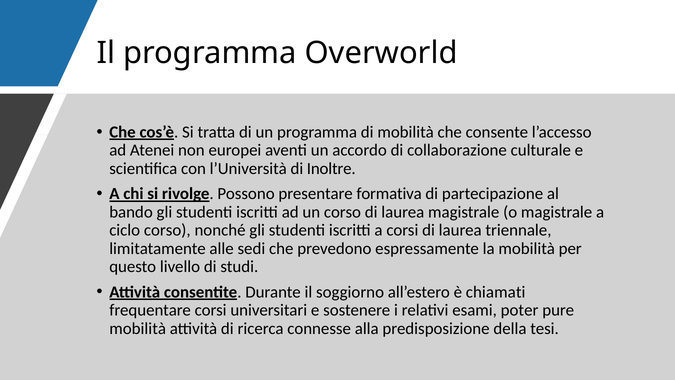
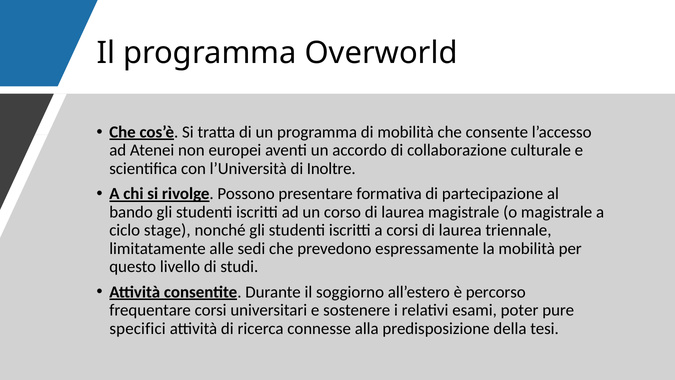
ciclo corso: corso -> stage
chiamati: chiamati -> percorso
mobilità at (138, 328): mobilità -> specifici
